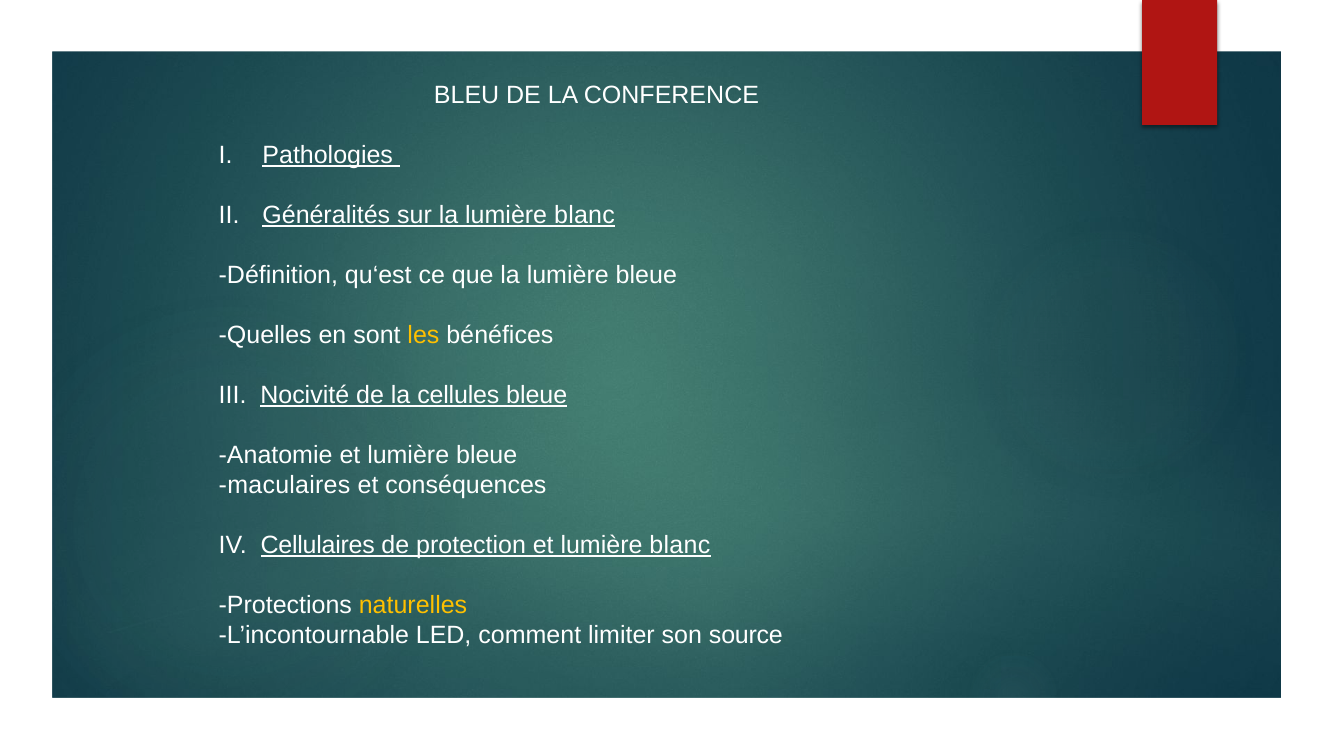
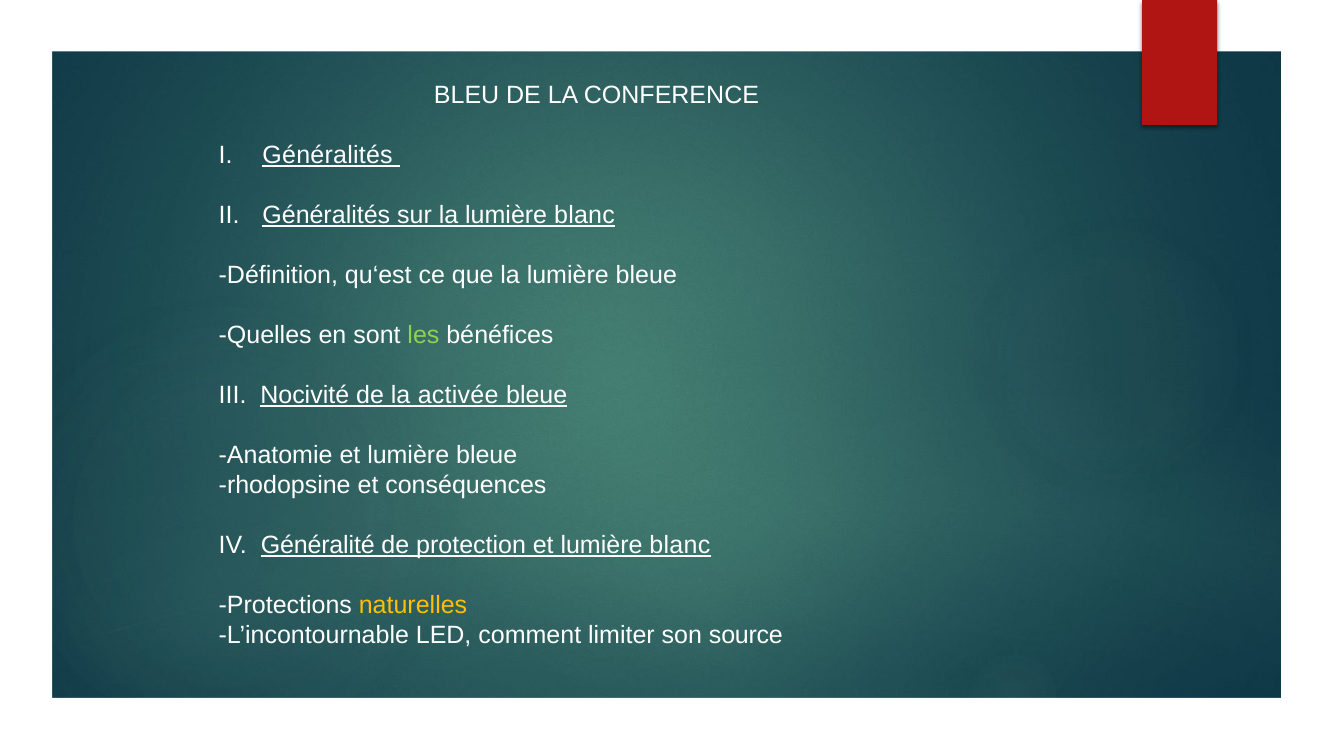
Pathologies at (328, 155): Pathologies -> Généralités
les colour: yellow -> light green
cellules: cellules -> activée
maculaires: maculaires -> rhodopsine
Cellulaires: Cellulaires -> Généralité
